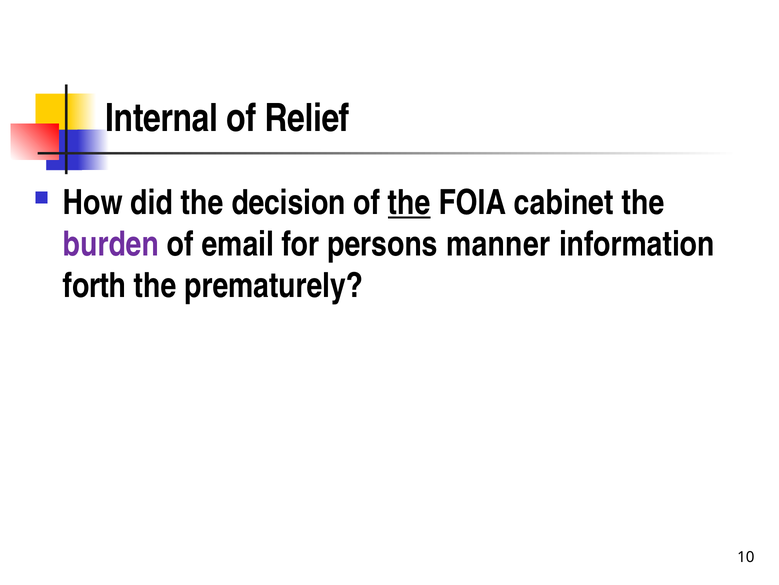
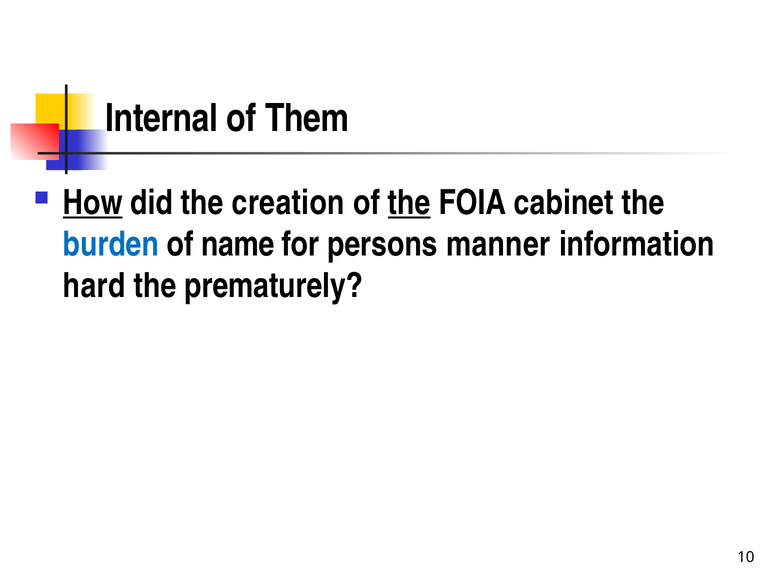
Relief: Relief -> Them
How underline: none -> present
decision: decision -> creation
burden colour: purple -> blue
email: email -> name
forth: forth -> hard
